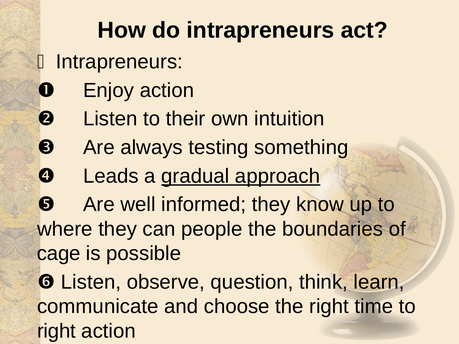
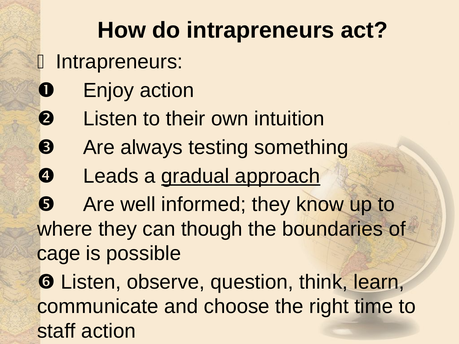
people: people -> though
right at (56, 331): right -> staff
